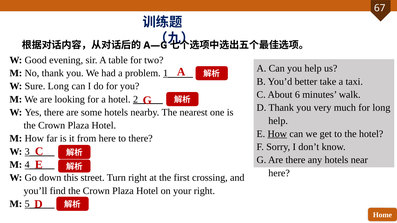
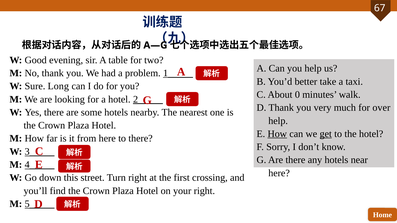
6: 6 -> 0
for long: long -> over
get underline: none -> present
